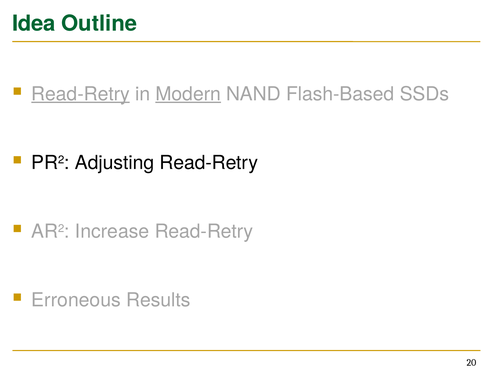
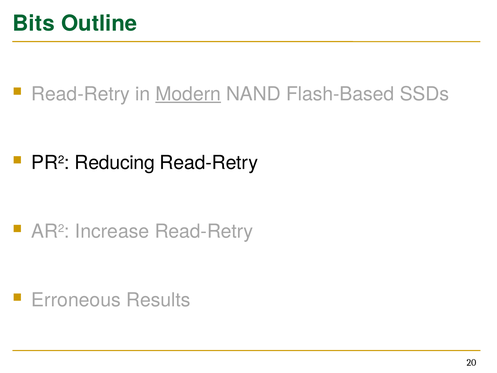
Idea: Idea -> Bits
Read-Retry at (81, 94) underline: present -> none
Adjusting: Adjusting -> Reducing
